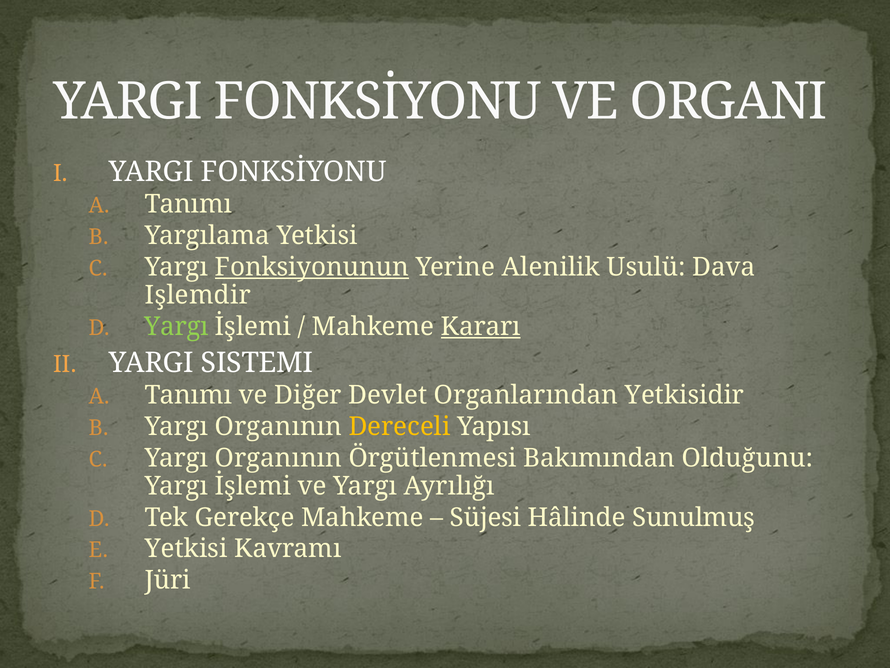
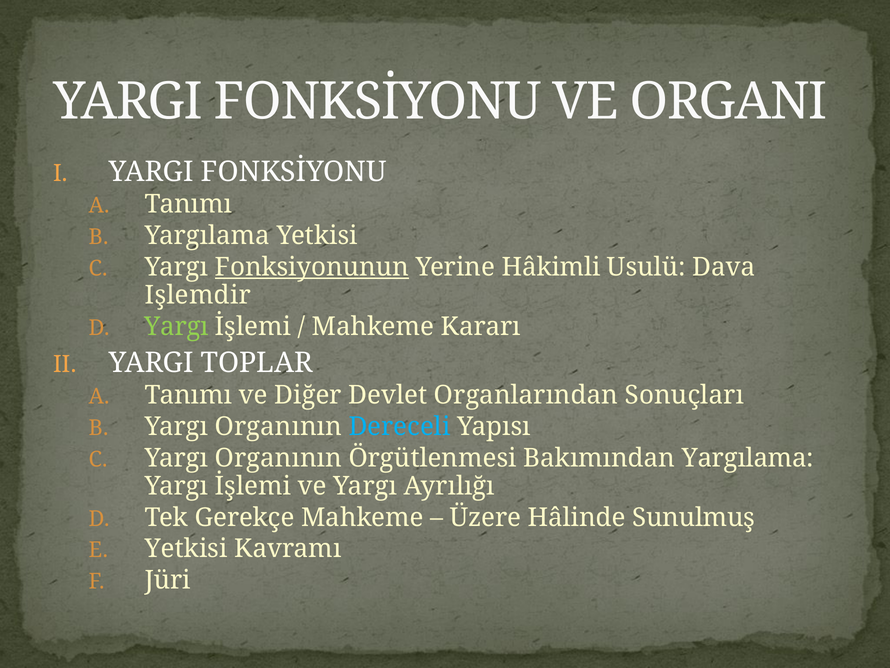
Alenilik: Alenilik -> Hâkimli
Kararı underline: present -> none
SISTEMI: SISTEMI -> TOPLAR
Yetkisidir: Yetkisidir -> Sonuçları
Dereceli colour: yellow -> light blue
Bakımından Olduğunu: Olduğunu -> Yargılama
Süjesi: Süjesi -> Üzere
